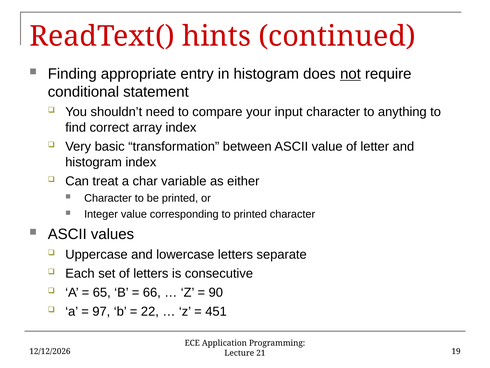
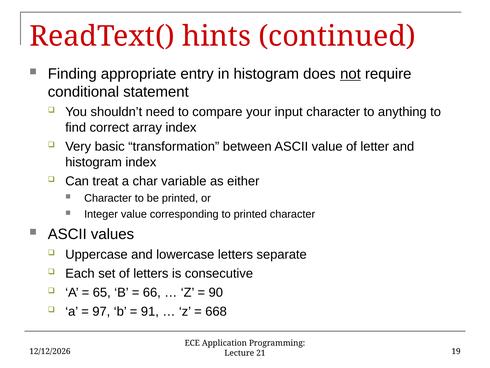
22: 22 -> 91
451: 451 -> 668
